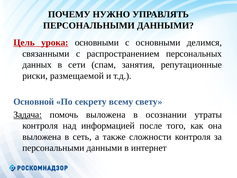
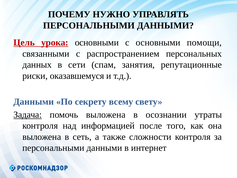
делимся: делимся -> помощи
размещаемой: размещаемой -> оказавшемуся
Основной at (34, 102): Основной -> Данными
